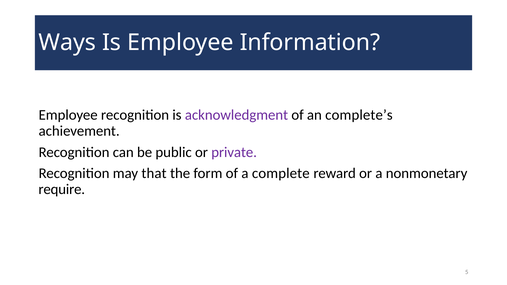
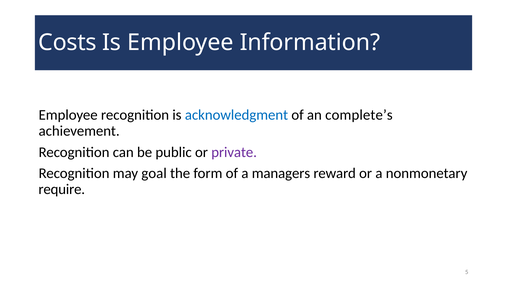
Ways: Ways -> Costs
acknowledgment colour: purple -> blue
that: that -> goal
complete: complete -> managers
